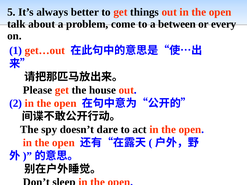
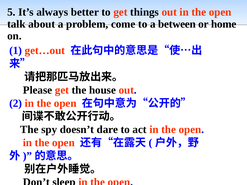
every: every -> home
